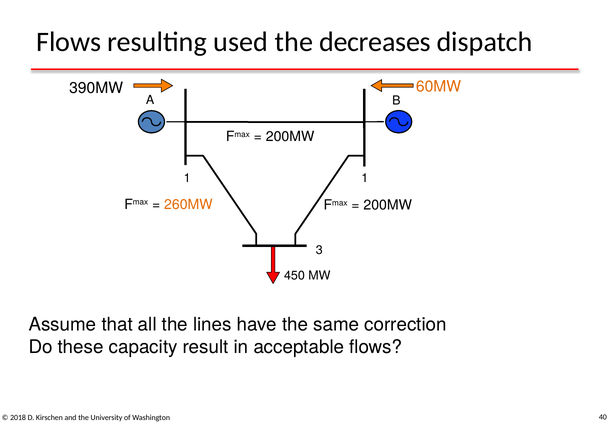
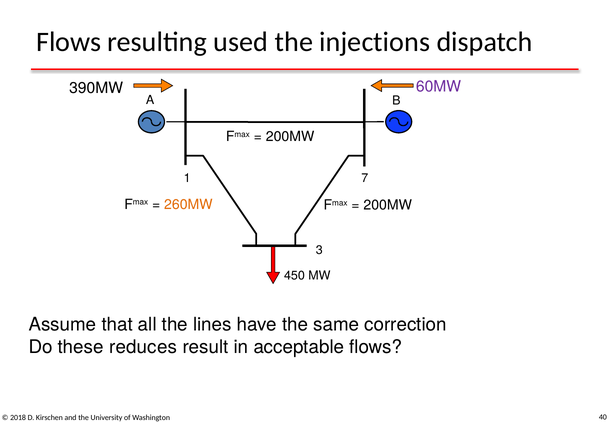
decreases: decreases -> injections
60MW colour: orange -> purple
1 1: 1 -> 7
capacity: capacity -> reduces
